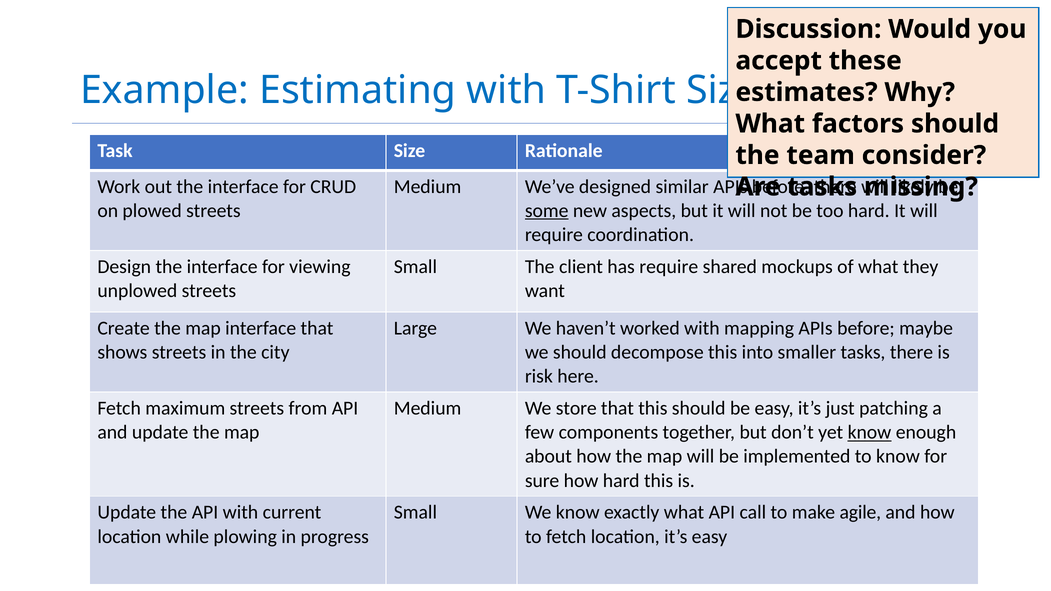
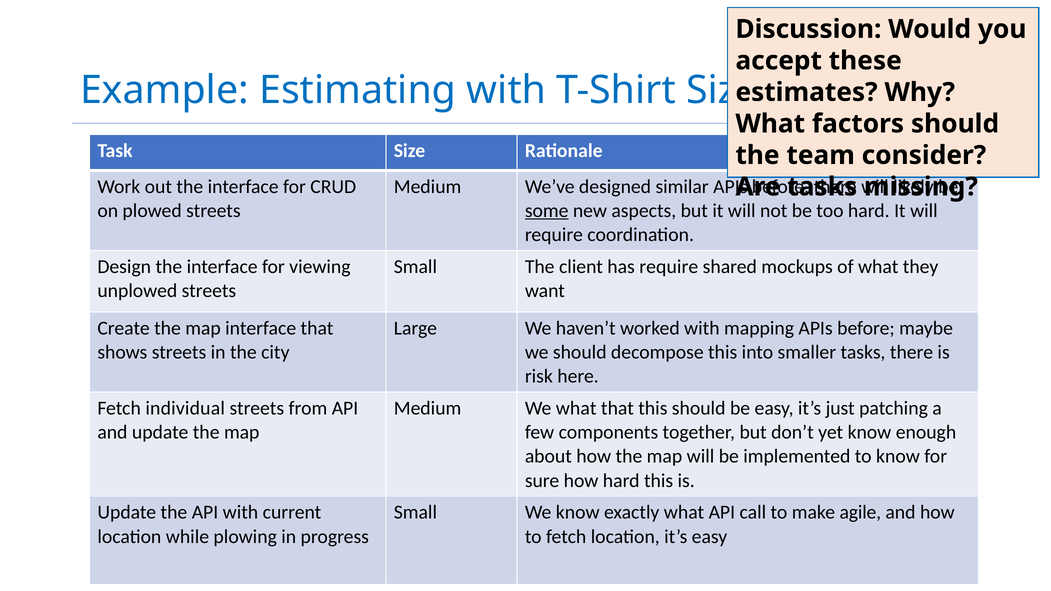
maximum: maximum -> individual
We store: store -> what
know at (869, 433) underline: present -> none
